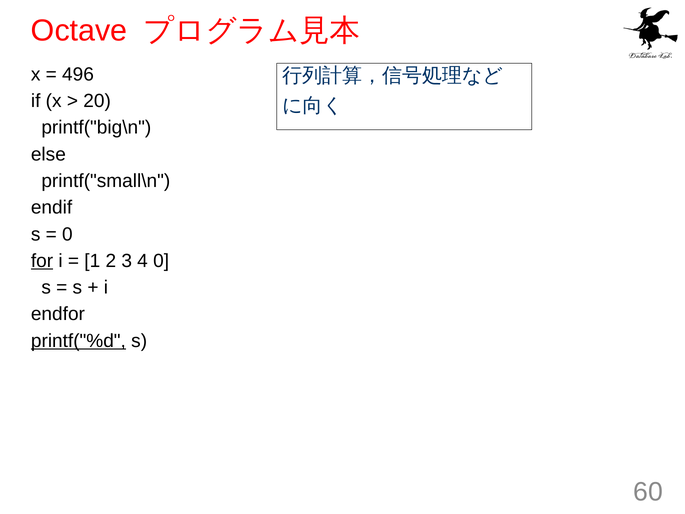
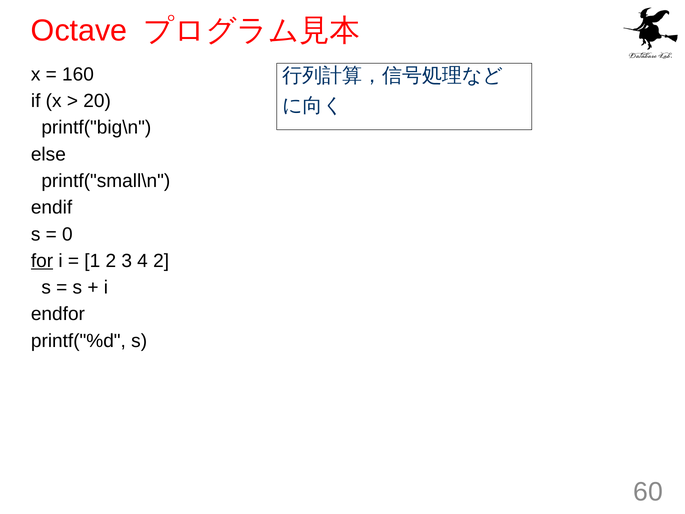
496: 496 -> 160
4 0: 0 -> 2
printf("%d underline: present -> none
